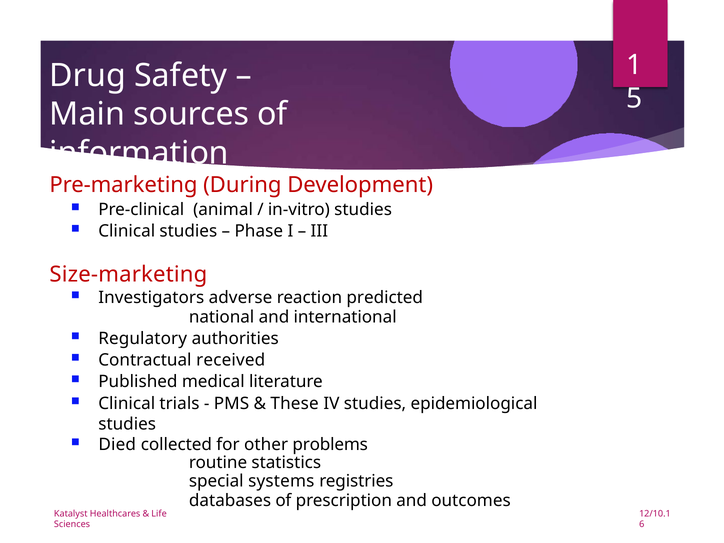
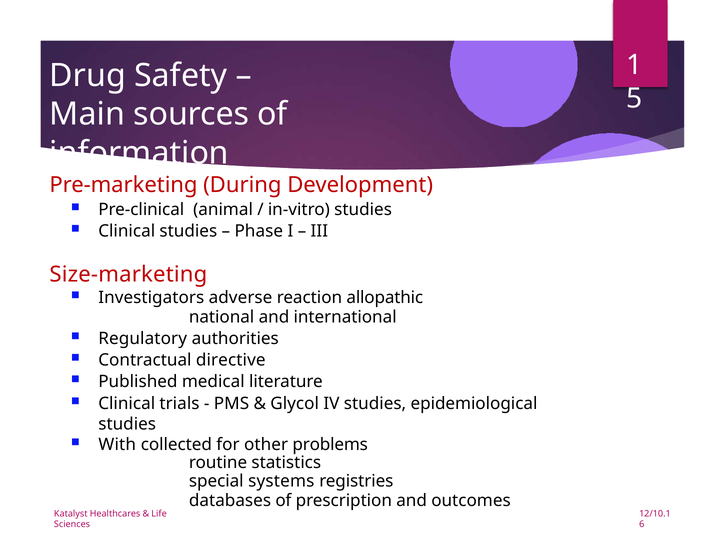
predicted: predicted -> allopathic
received: received -> directive
These: These -> Glycol
Died: Died -> With
